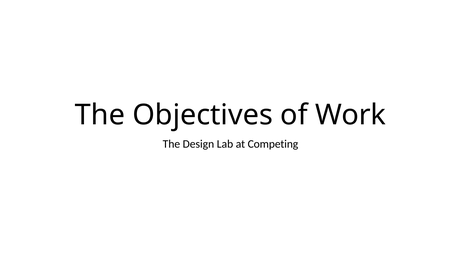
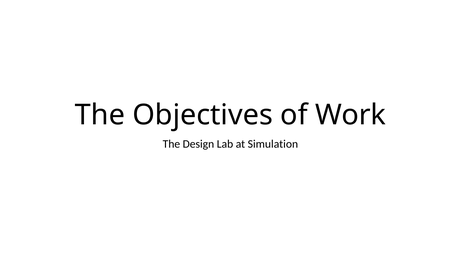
Competing: Competing -> Simulation
